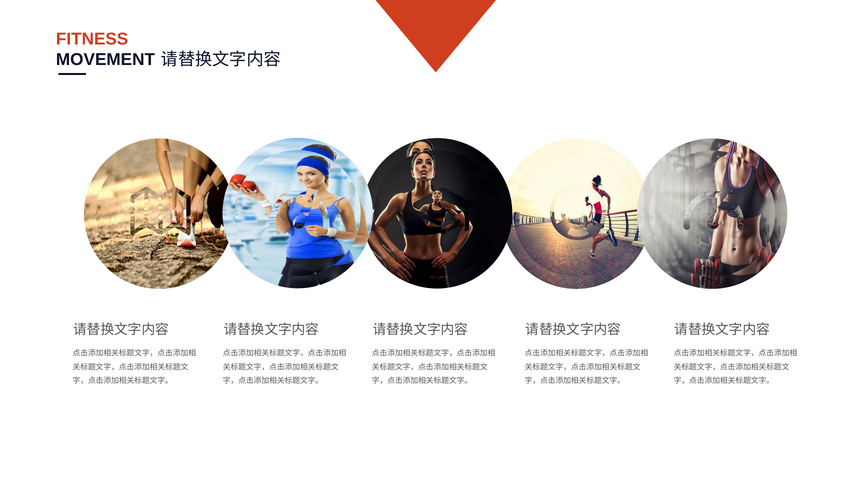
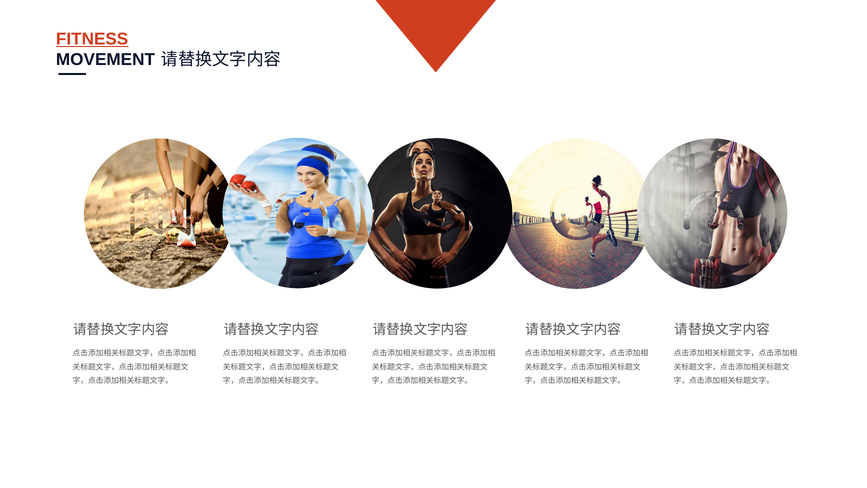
FITNESS underline: none -> present
